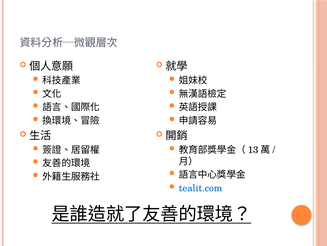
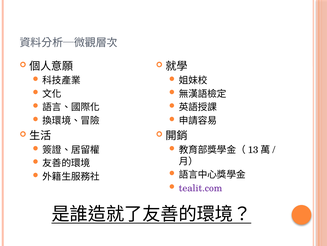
tealit.com colour: blue -> purple
